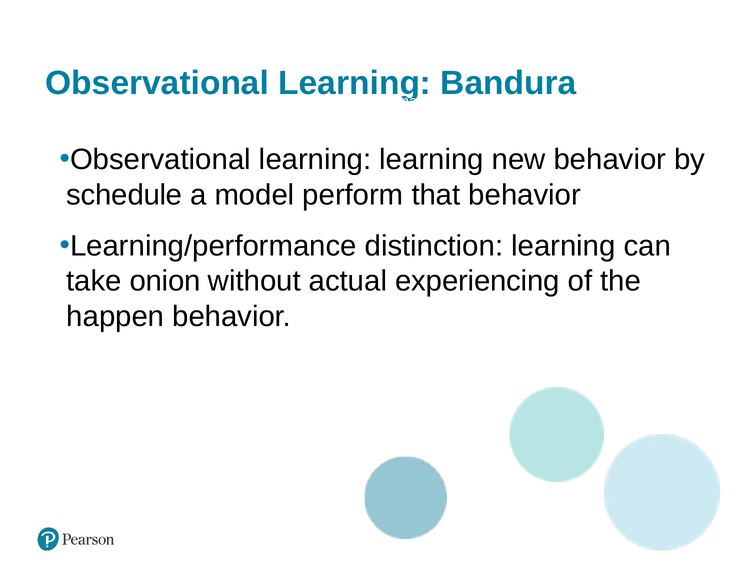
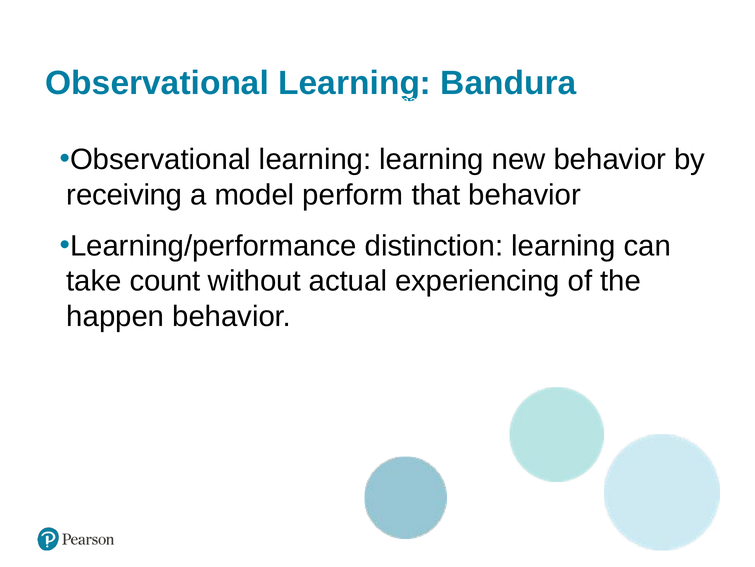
schedule: schedule -> receiving
onion: onion -> count
